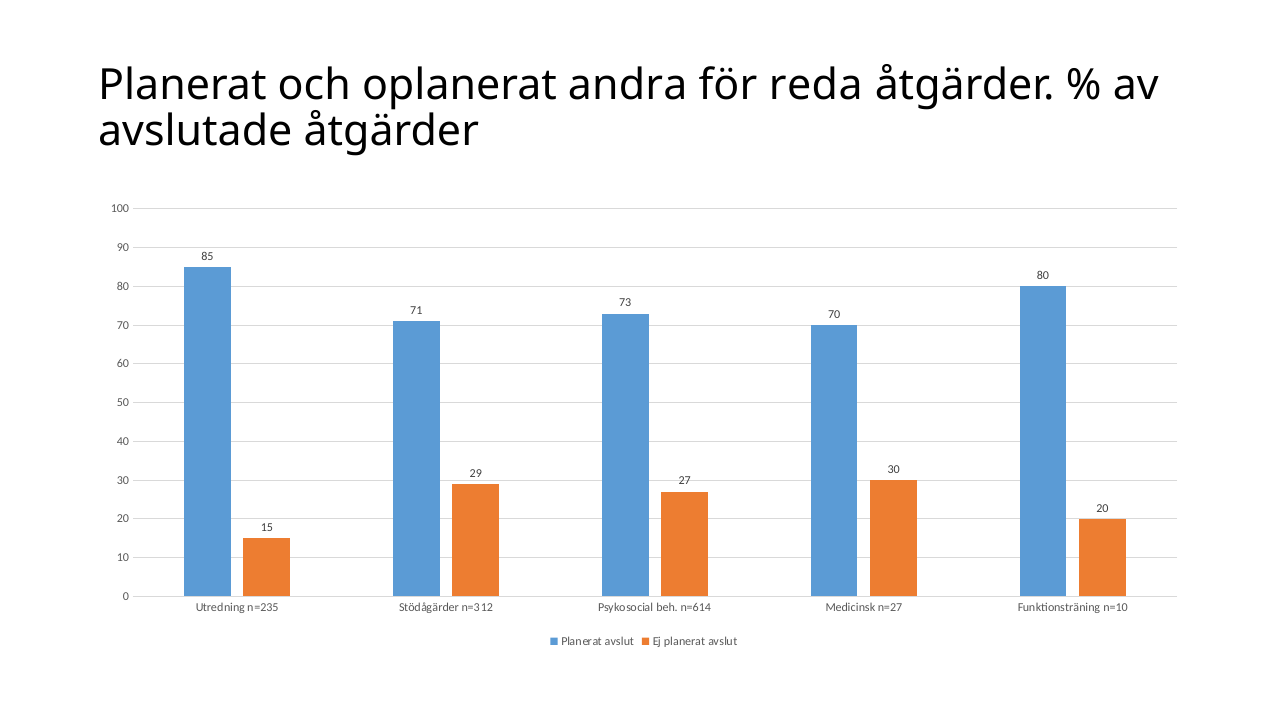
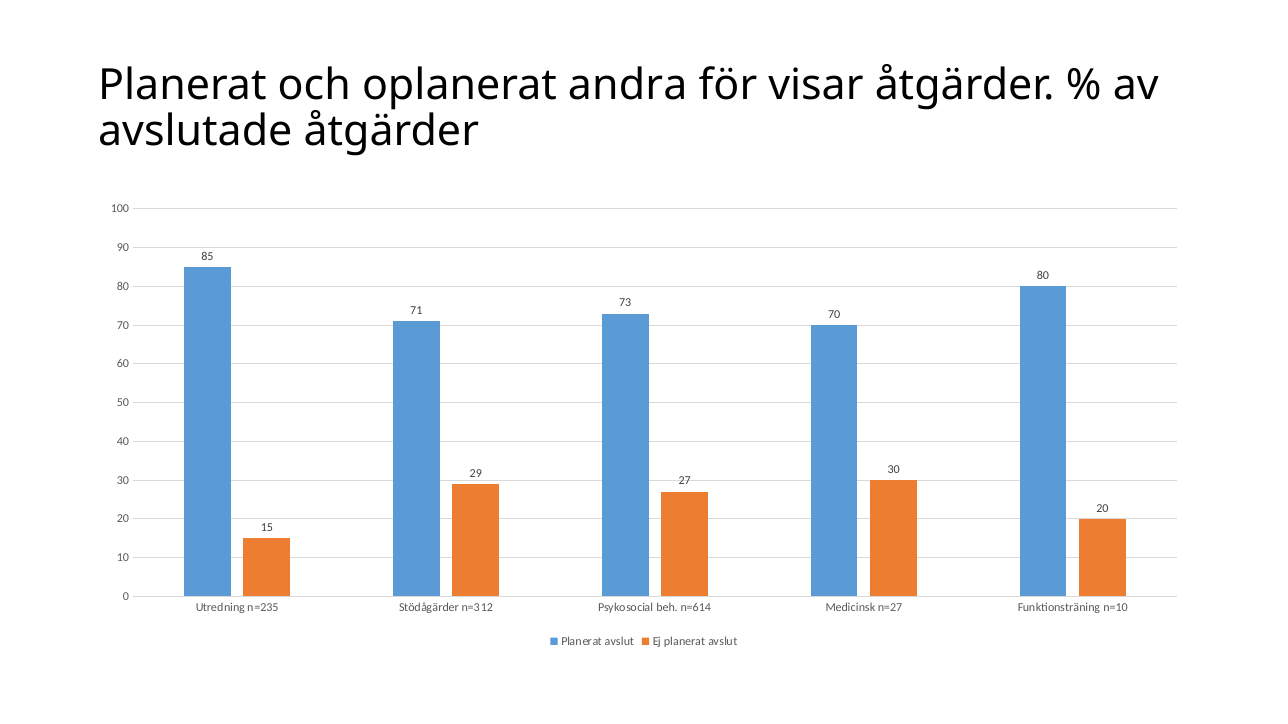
reda: reda -> visar
